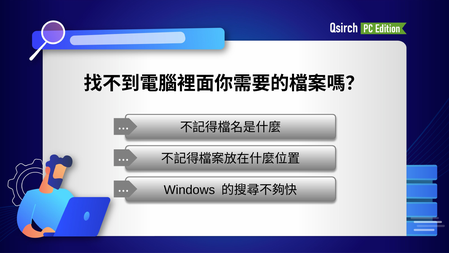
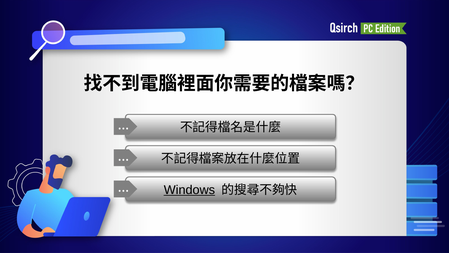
Windows underline: none -> present
